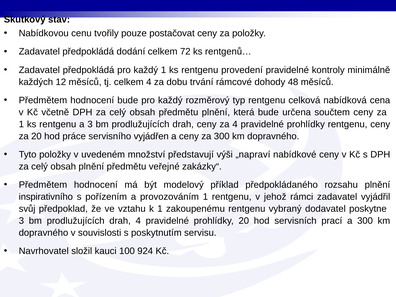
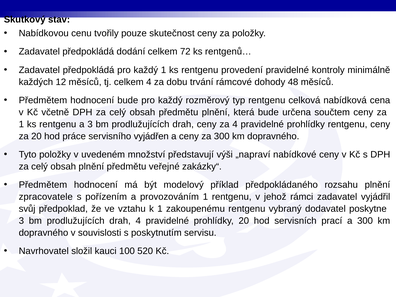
postačovat: postačovat -> skutečnost
inspirativního: inspirativního -> zpracovatele
924: 924 -> 520
